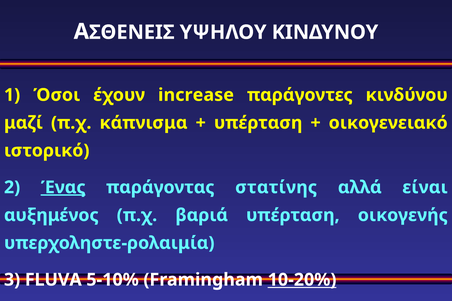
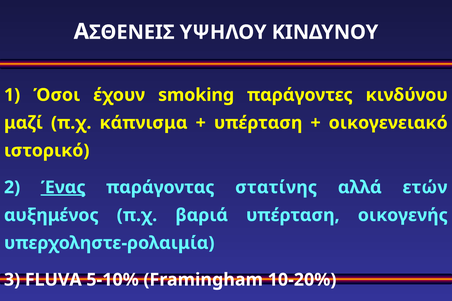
increase: increase -> smoking
είναι: είναι -> ετών
10-20% underline: present -> none
